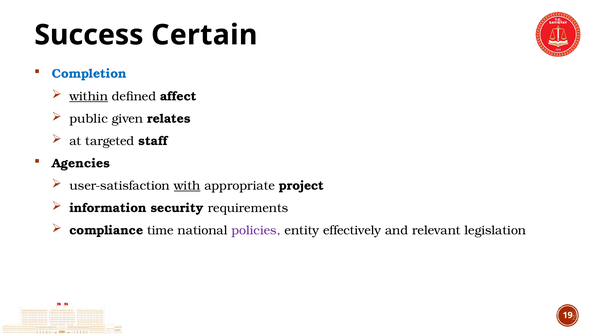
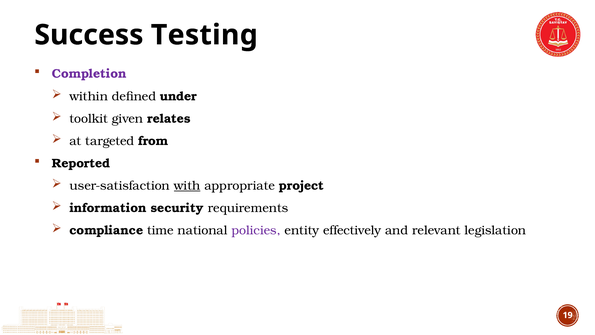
Certain: Certain -> Testing
Completion colour: blue -> purple
within underline: present -> none
affect: affect -> under
public: public -> toolkit
staff: staff -> from
Agencies: Agencies -> Reported
